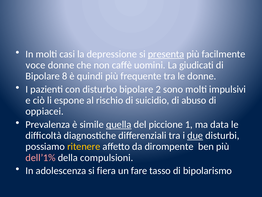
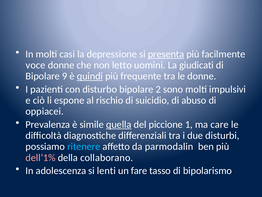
caffè: caffè -> letto
8: 8 -> 9
quindi underline: none -> present
data: data -> care
due underline: present -> none
ritenere colour: yellow -> light blue
dirompente: dirompente -> parmodalin
compulsioni: compulsioni -> collaborano
fiera: fiera -> lenti
